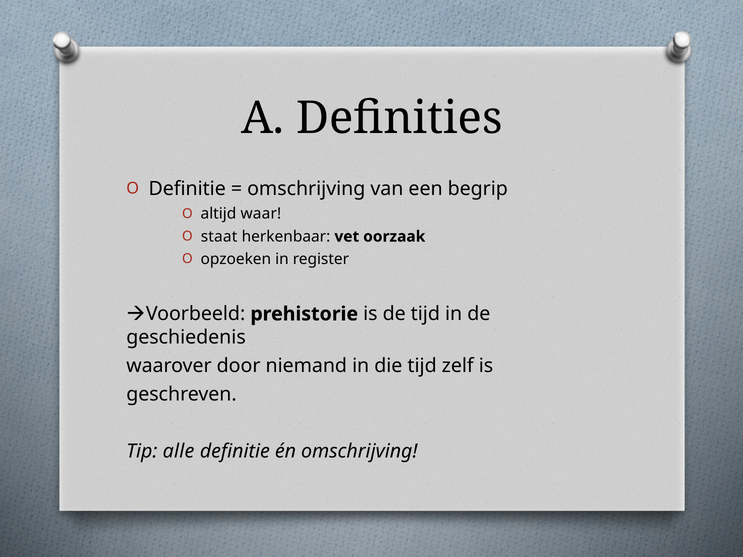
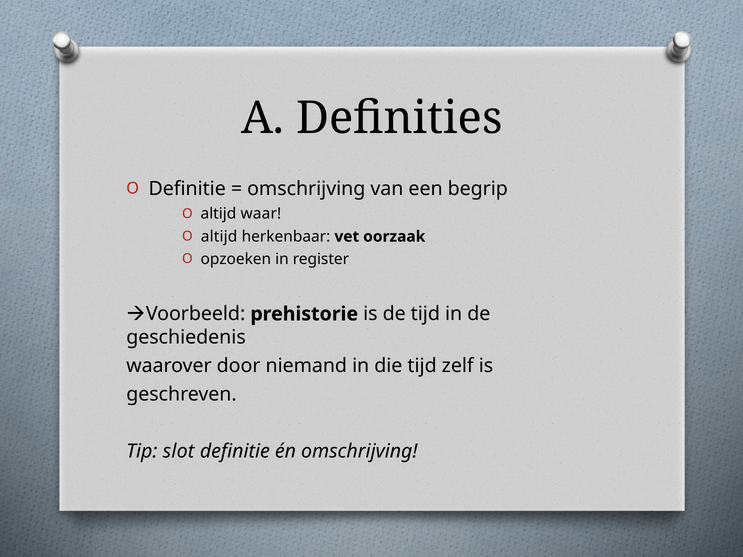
staat at (219, 237): staat -> altijd
alle: alle -> slot
